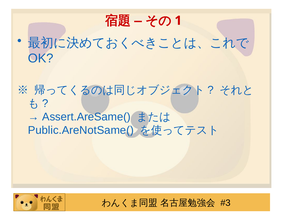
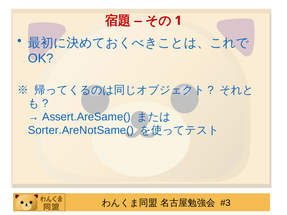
Public.AreNotSame(: Public.AreNotSame( -> Sorter.AreNotSame(
